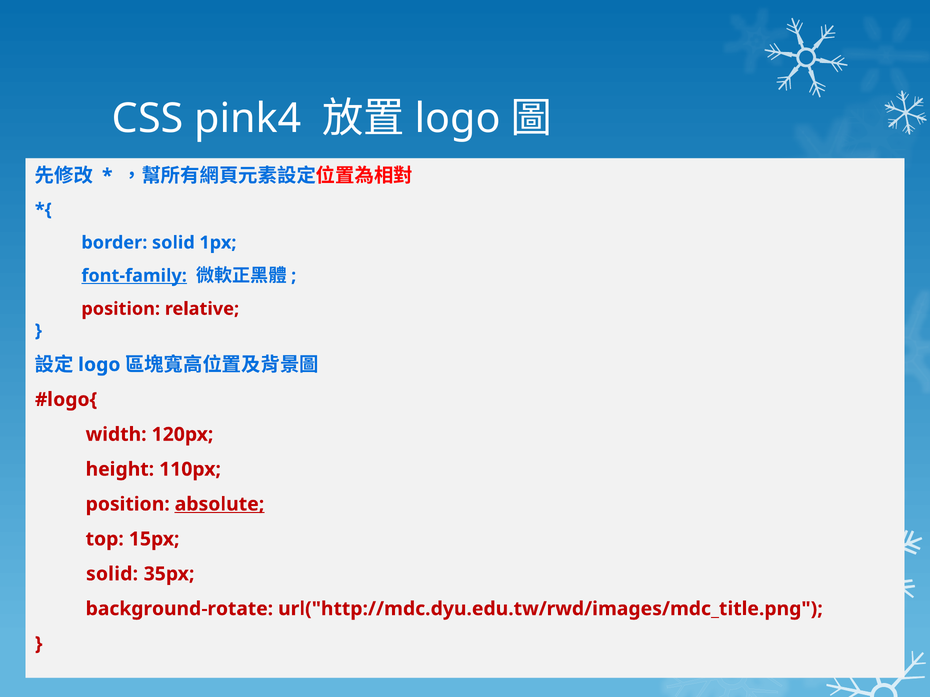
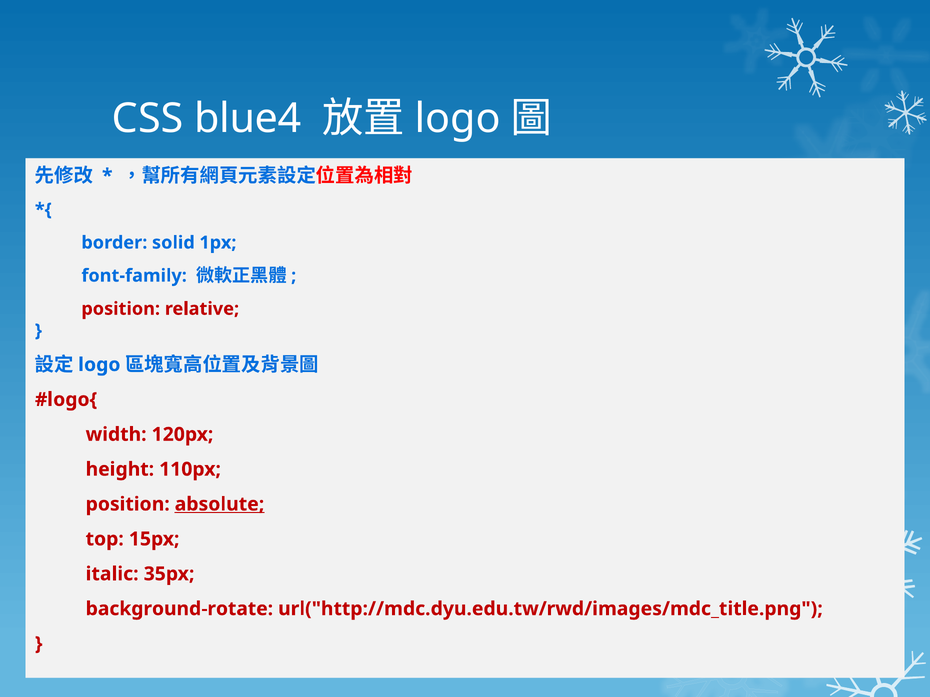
pink4: pink4 -> blue4
font-family underline: present -> none
solid at (112, 574): solid -> italic
